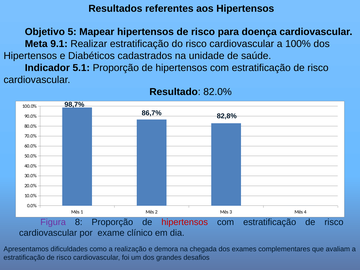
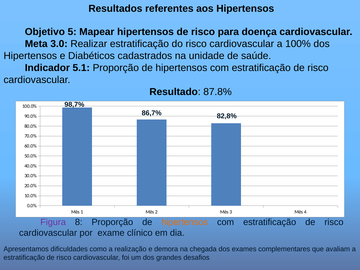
9.1: 9.1 -> 3.0
82.0%: 82.0% -> 87.8%
hipertensos at (185, 222) colour: red -> orange
